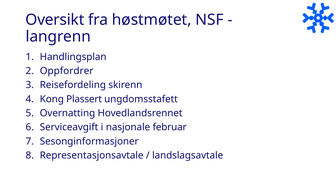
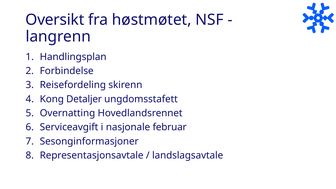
Oppfordrer: Oppfordrer -> Forbindelse
Plassert: Plassert -> Detaljer
